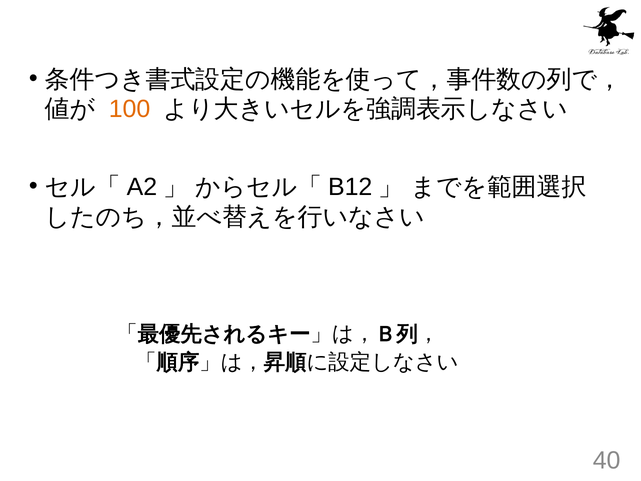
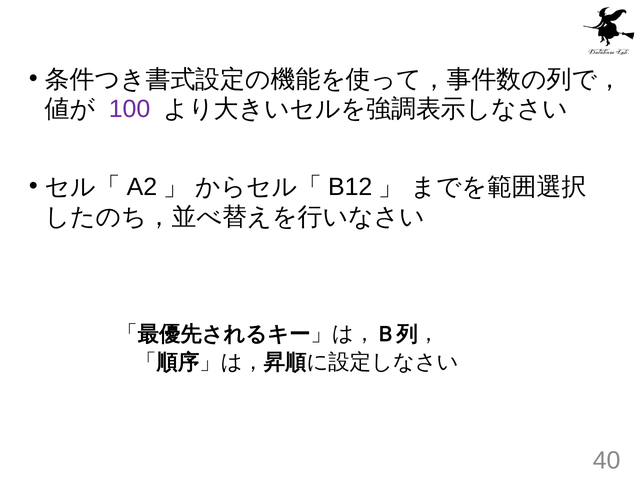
100 colour: orange -> purple
